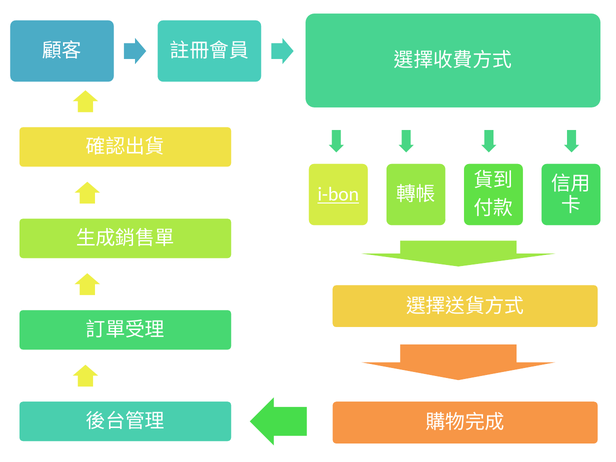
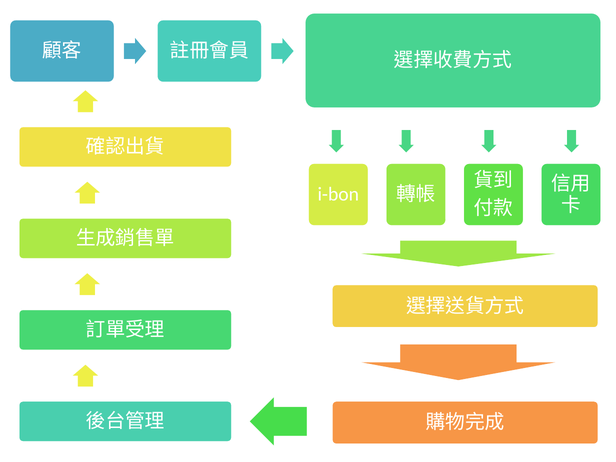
i-bon underline: present -> none
